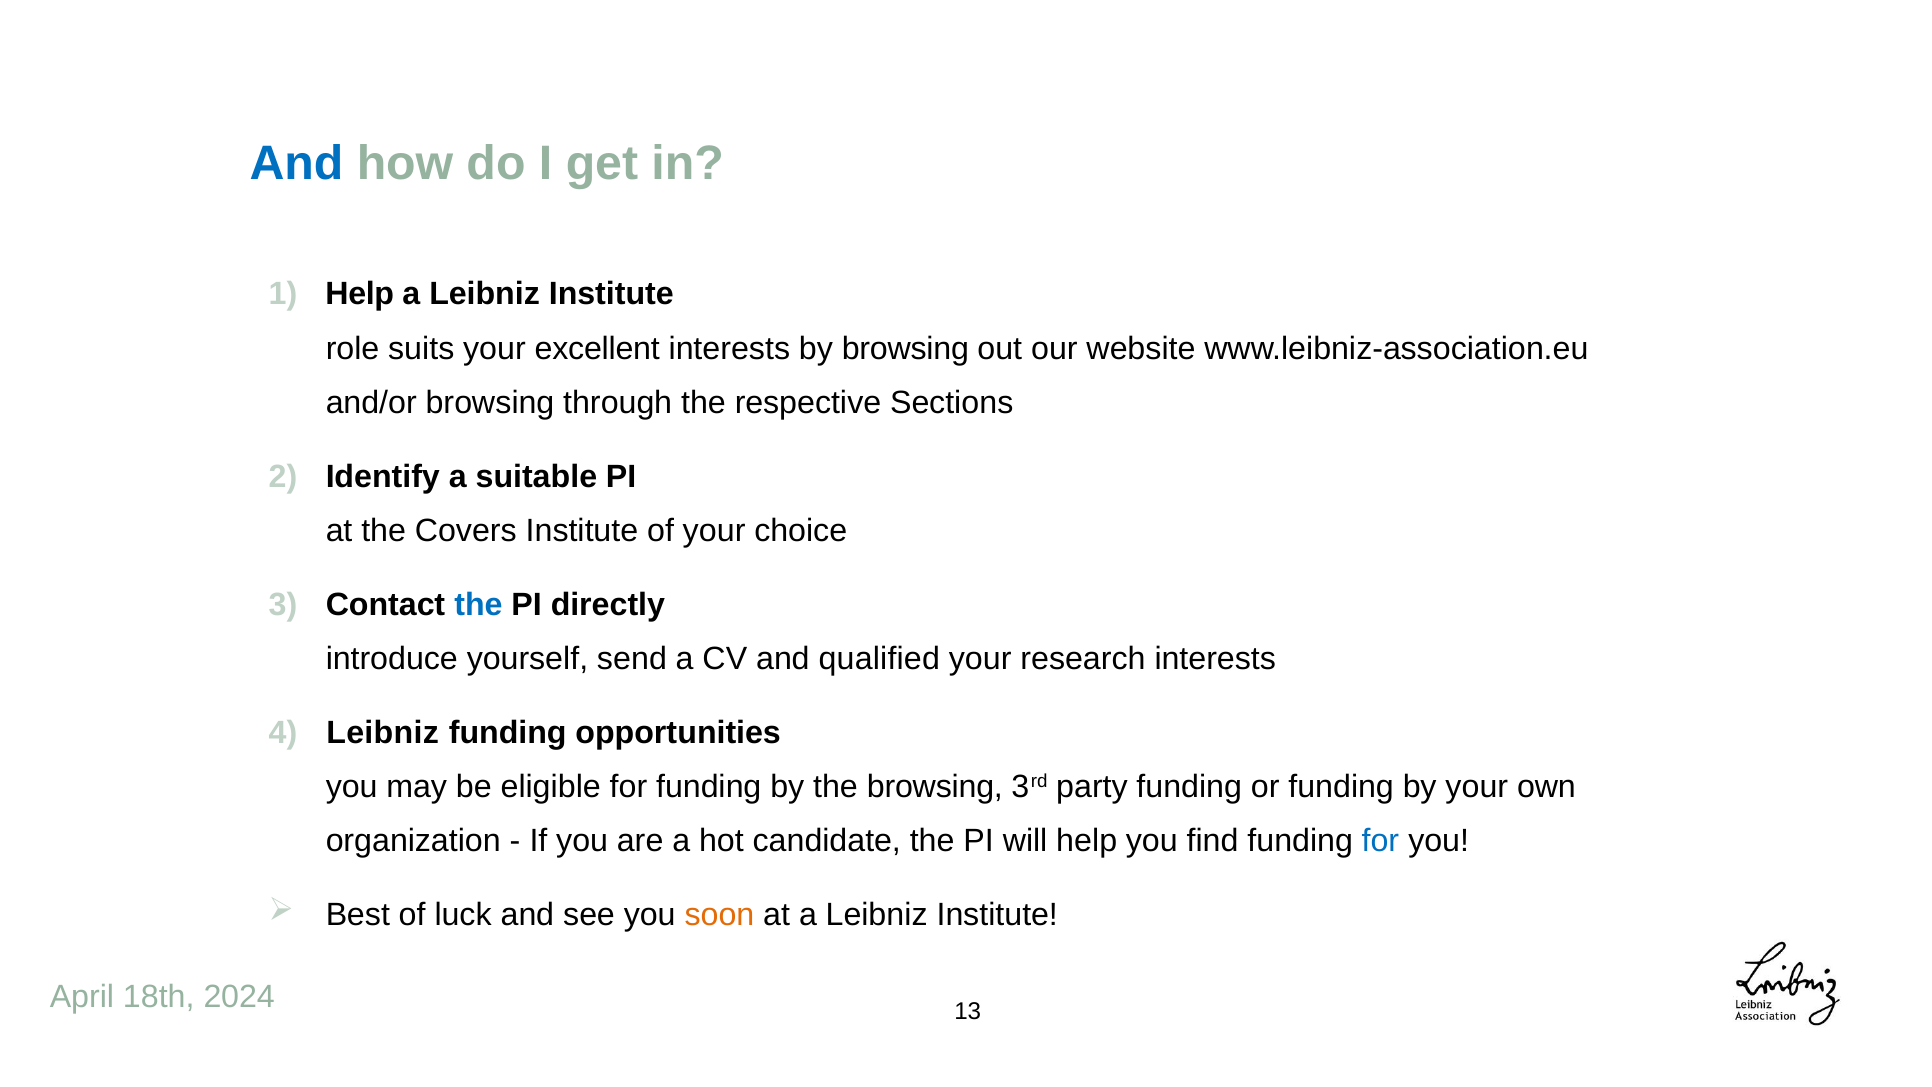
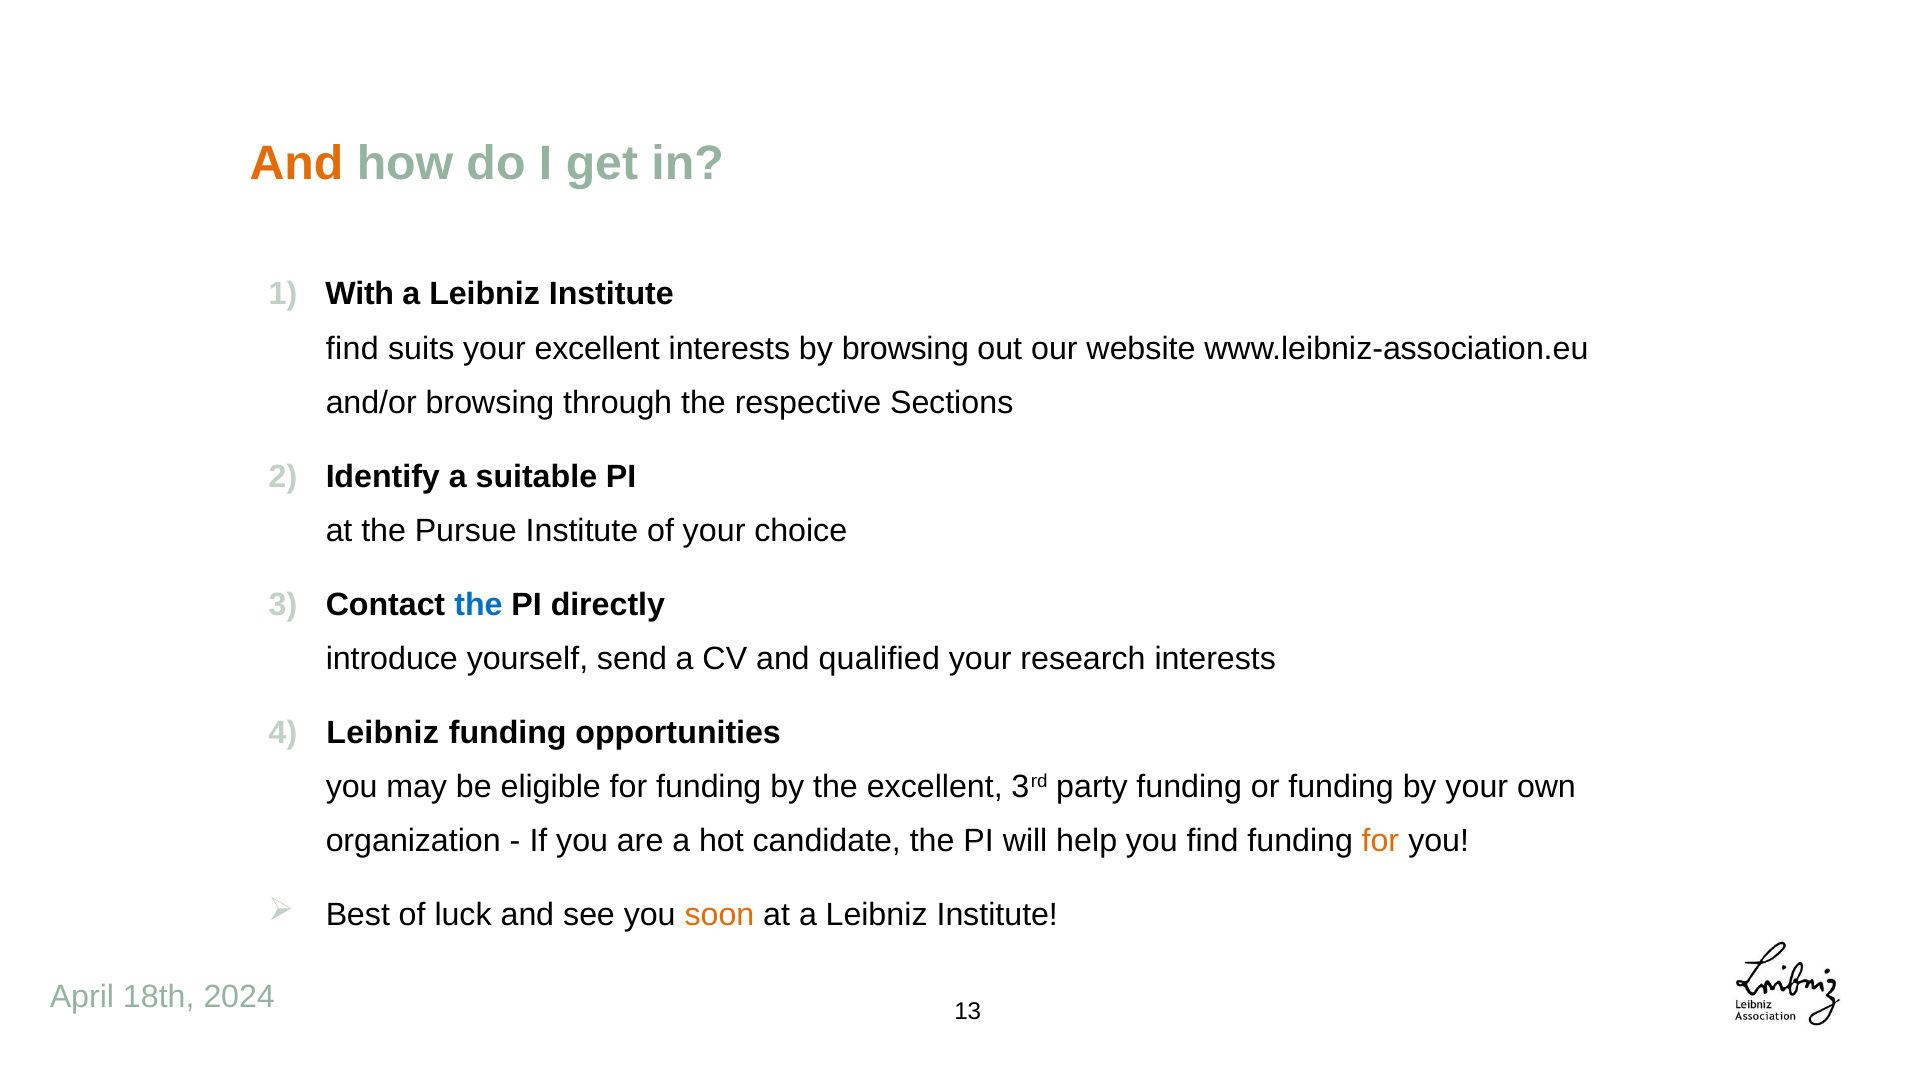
And at (297, 164) colour: blue -> orange
Help at (360, 294): Help -> With
role at (353, 348): role -> find
Covers: Covers -> Pursue
the browsing: browsing -> excellent
for at (1380, 841) colour: blue -> orange
